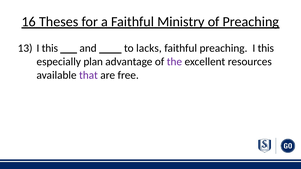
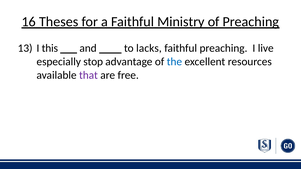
preaching I this: this -> live
plan: plan -> stop
the colour: purple -> blue
